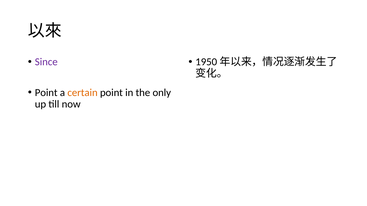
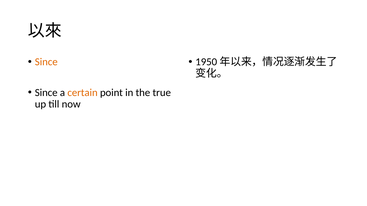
Since at (46, 62) colour: purple -> orange
Point at (46, 93): Point -> Since
only: only -> true
